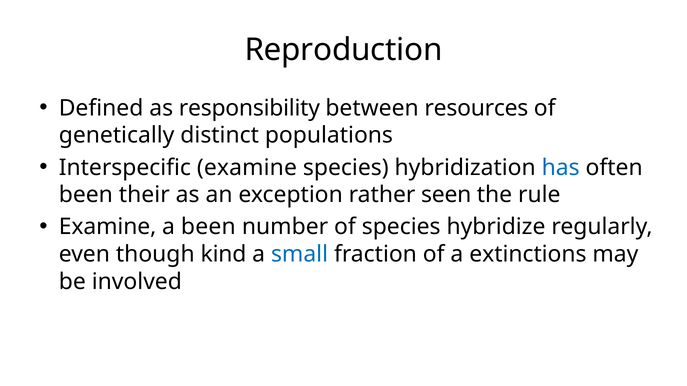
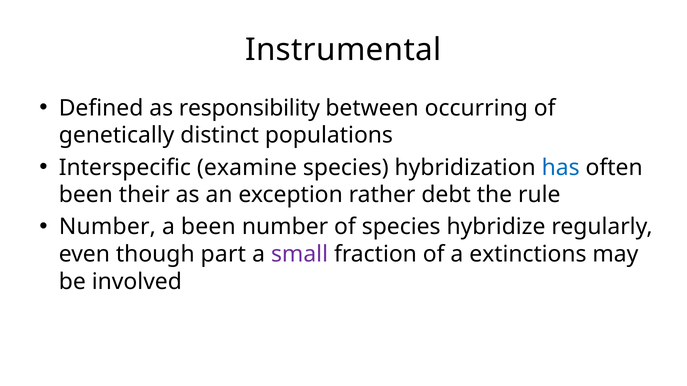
Reproduction: Reproduction -> Instrumental
resources: resources -> occurring
seen: seen -> debt
Examine at (108, 227): Examine -> Number
kind: kind -> part
small colour: blue -> purple
